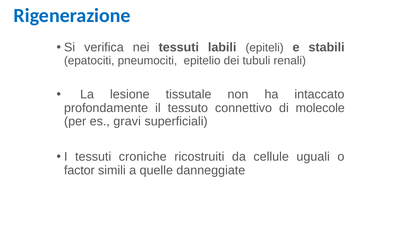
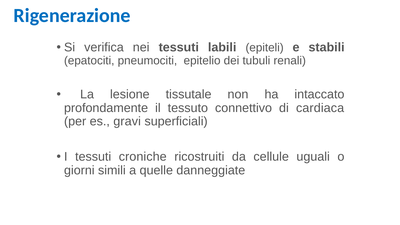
molecole: molecole -> cardiaca
factor: factor -> giorni
